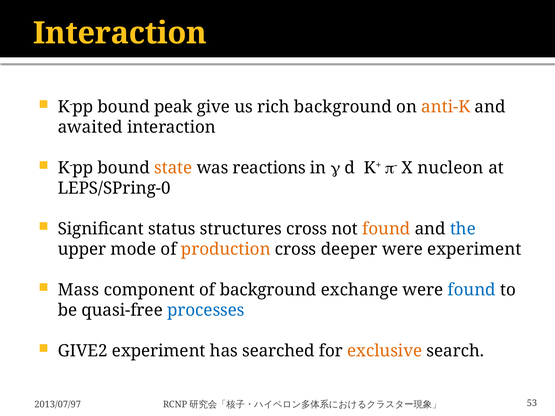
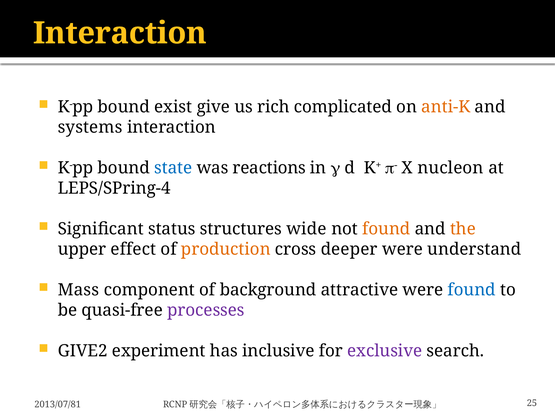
peak: peak -> exist
rich background: background -> complicated
awaited: awaited -> systems
state colour: orange -> blue
LEPS/SPring-0: LEPS/SPring-0 -> LEPS/SPring-4
structures cross: cross -> wide
the colour: blue -> orange
mode: mode -> effect
were experiment: experiment -> understand
exchange: exchange -> attractive
processes colour: blue -> purple
searched: searched -> inclusive
exclusive colour: orange -> purple
2013/07/97: 2013/07/97 -> 2013/07/81
53: 53 -> 25
